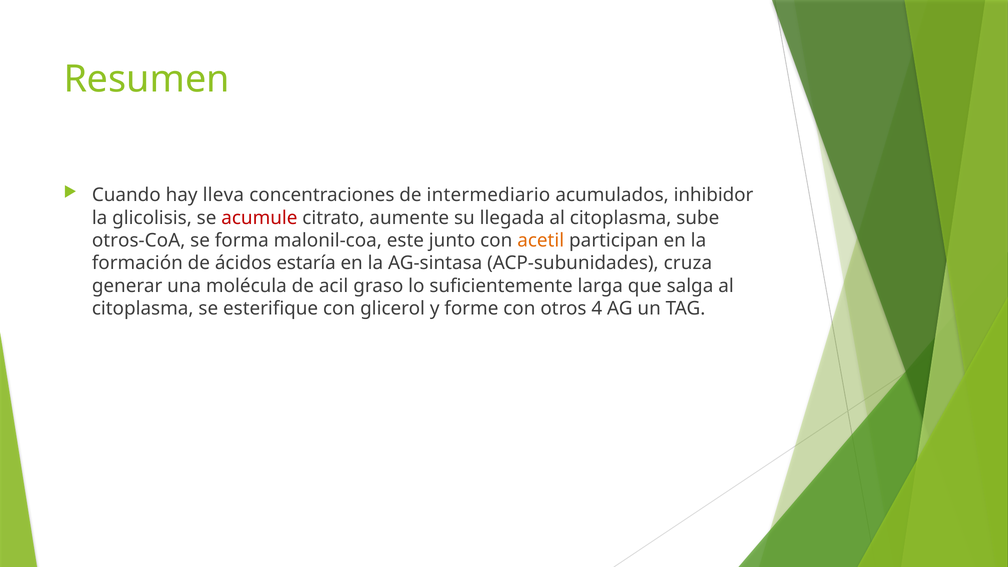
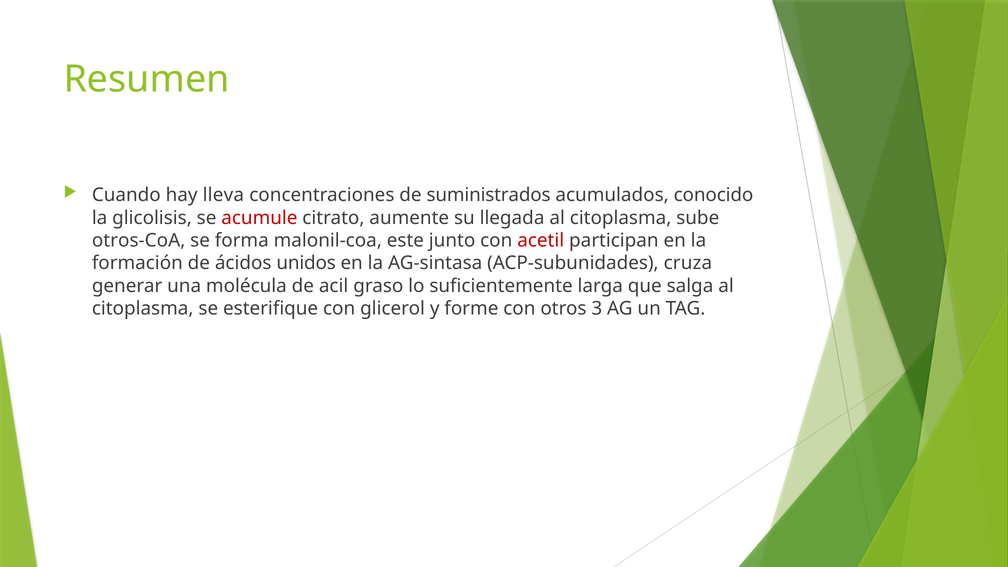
intermediario: intermediario -> suministrados
inhibidor: inhibidor -> conocido
acetil colour: orange -> red
estaría: estaría -> unidos
4: 4 -> 3
